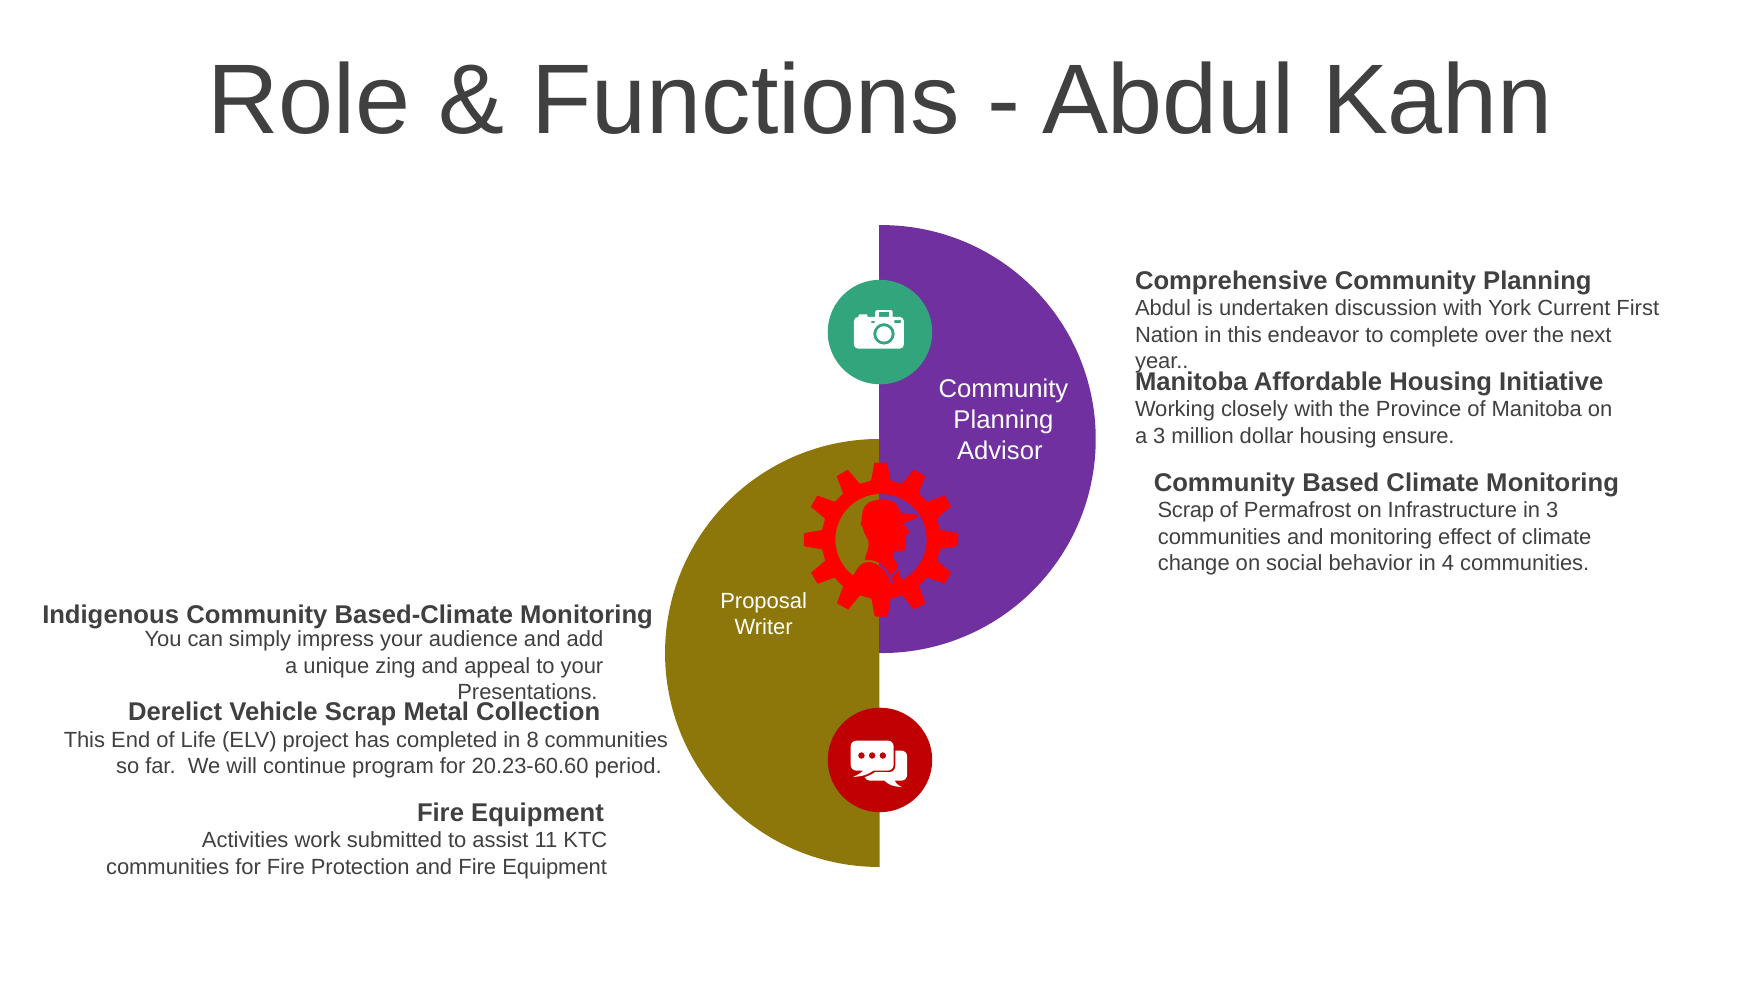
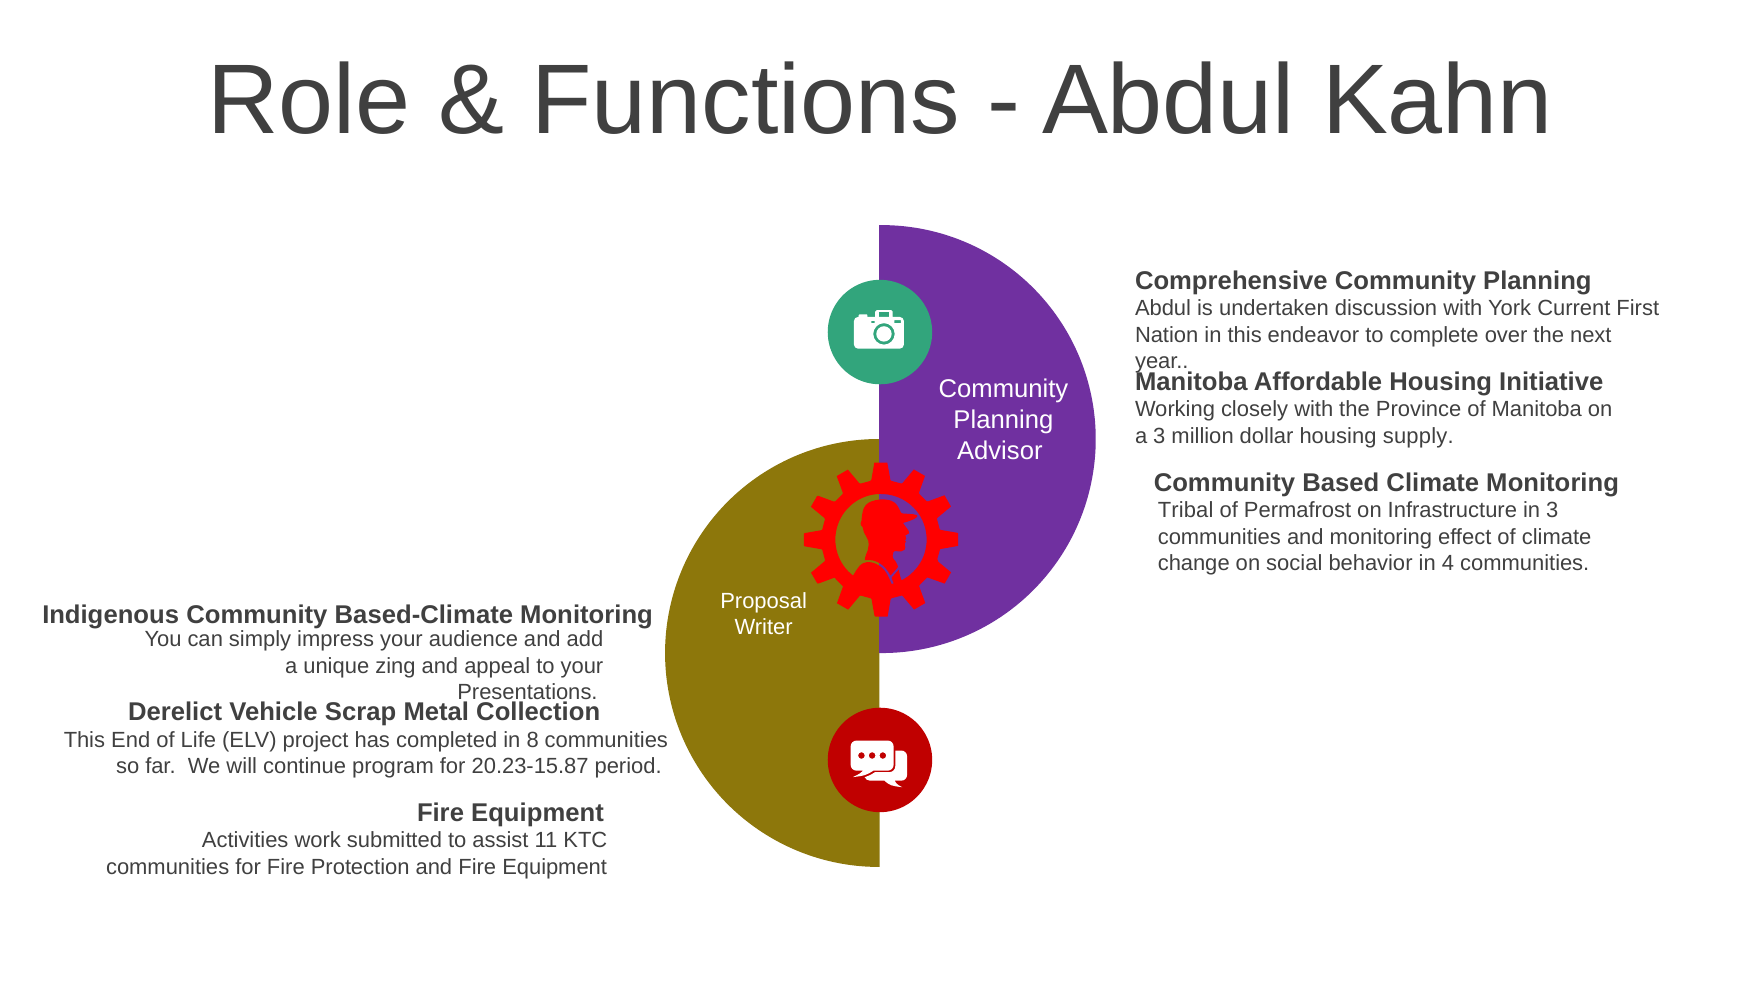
ensure: ensure -> supply
Scrap at (1186, 511): Scrap -> Tribal
20.23-60.60: 20.23-60.60 -> 20.23-15.87
